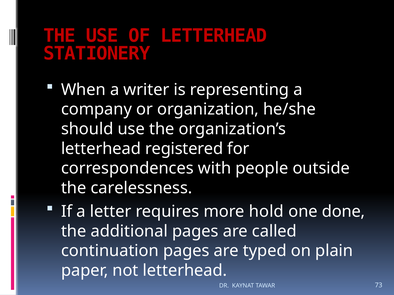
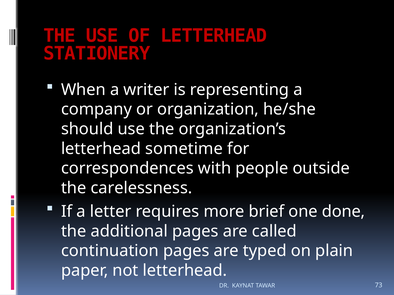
registered: registered -> sometime
hold: hold -> brief
